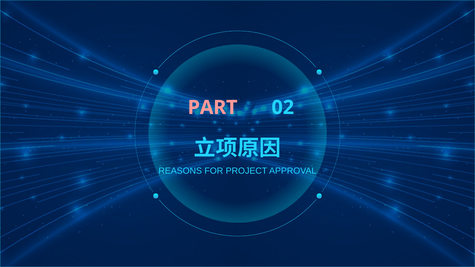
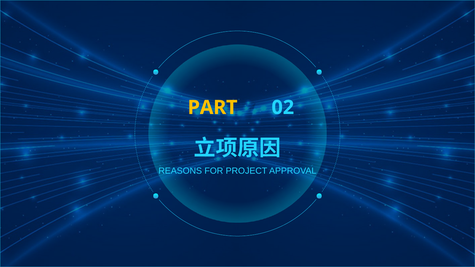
PART colour: pink -> yellow
